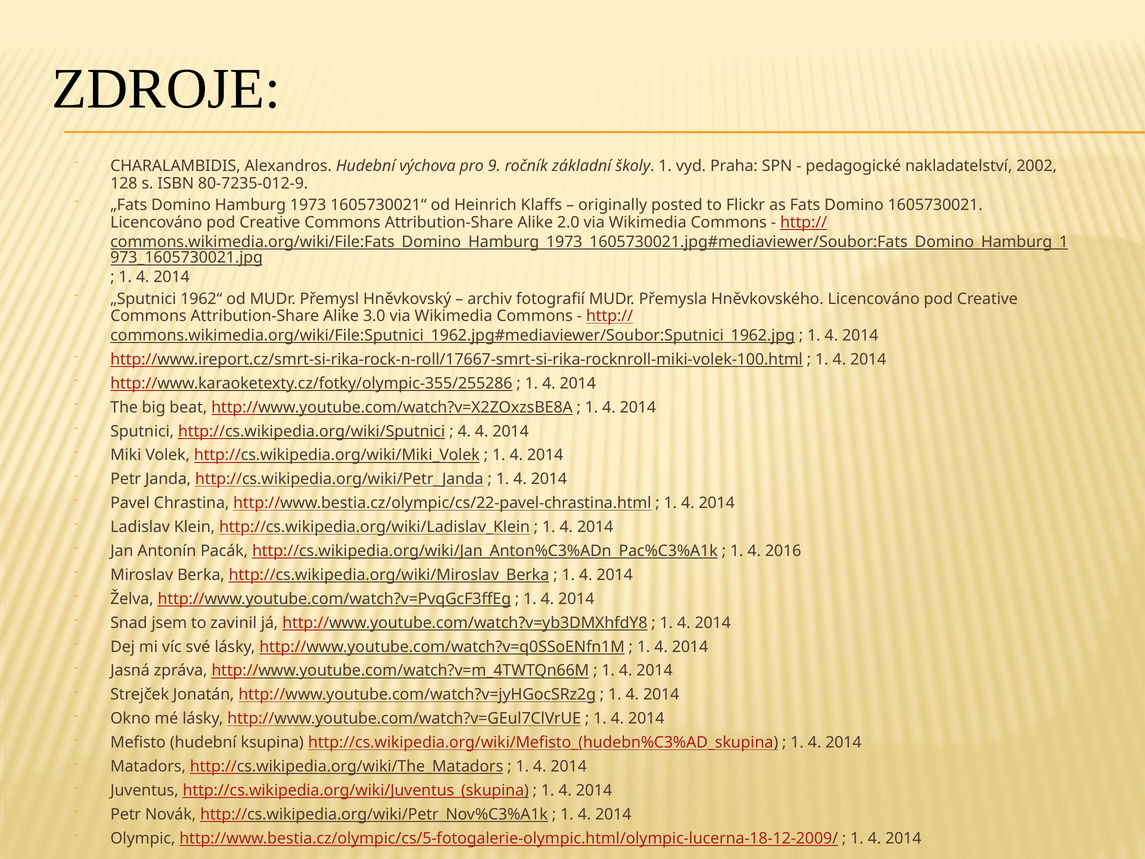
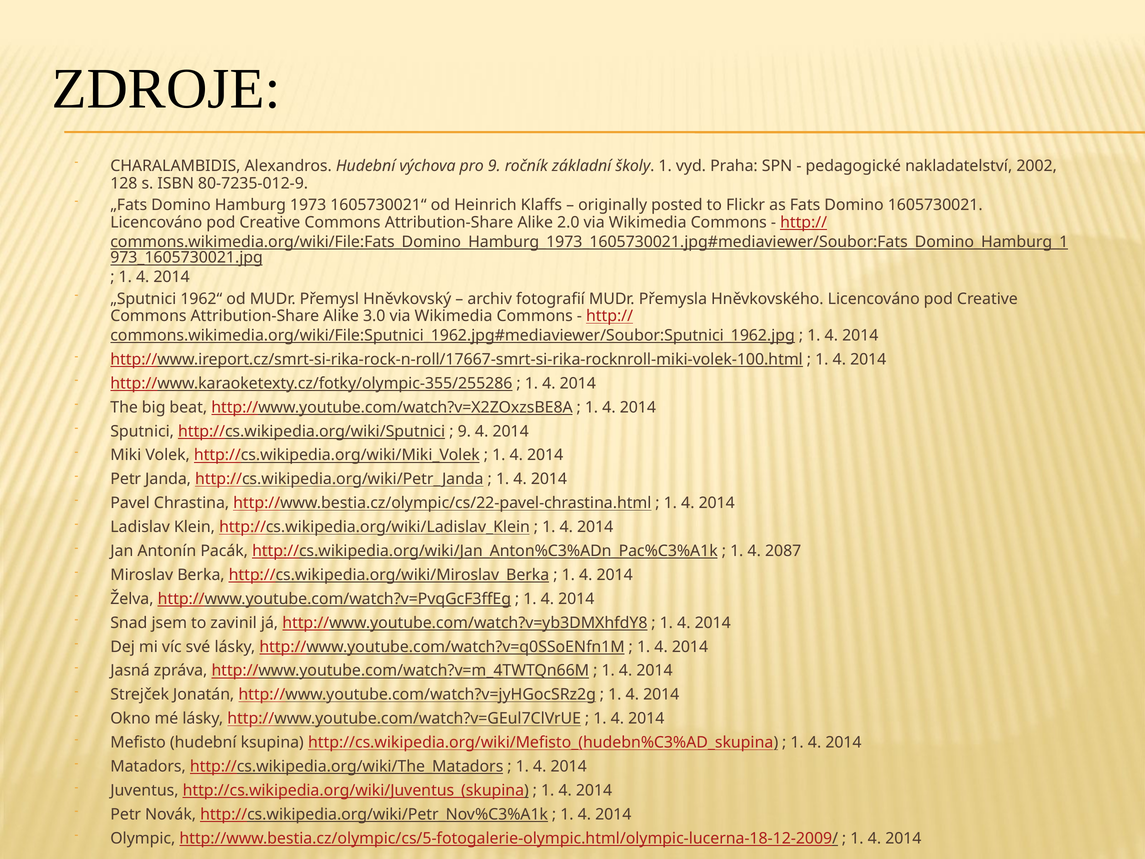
4 at (464, 431): 4 -> 9
2016: 2016 -> 2087
